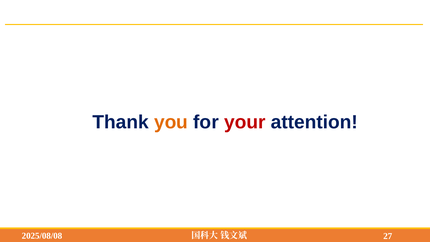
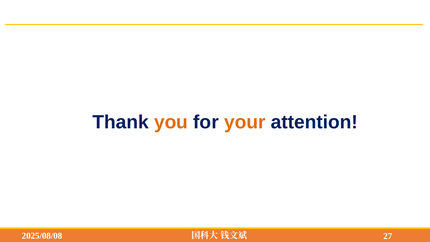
your colour: red -> orange
